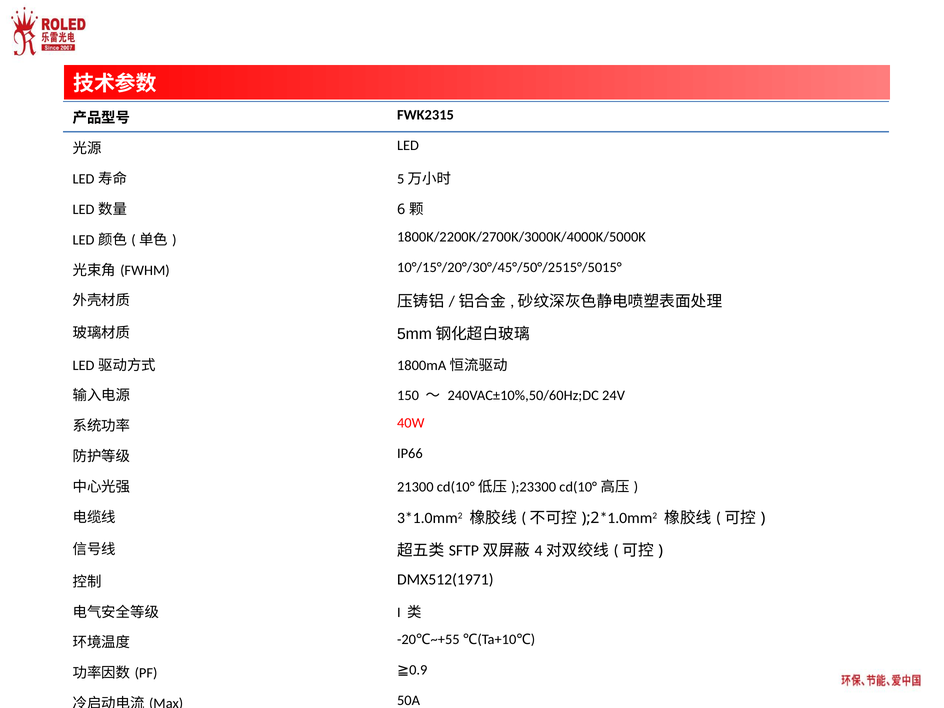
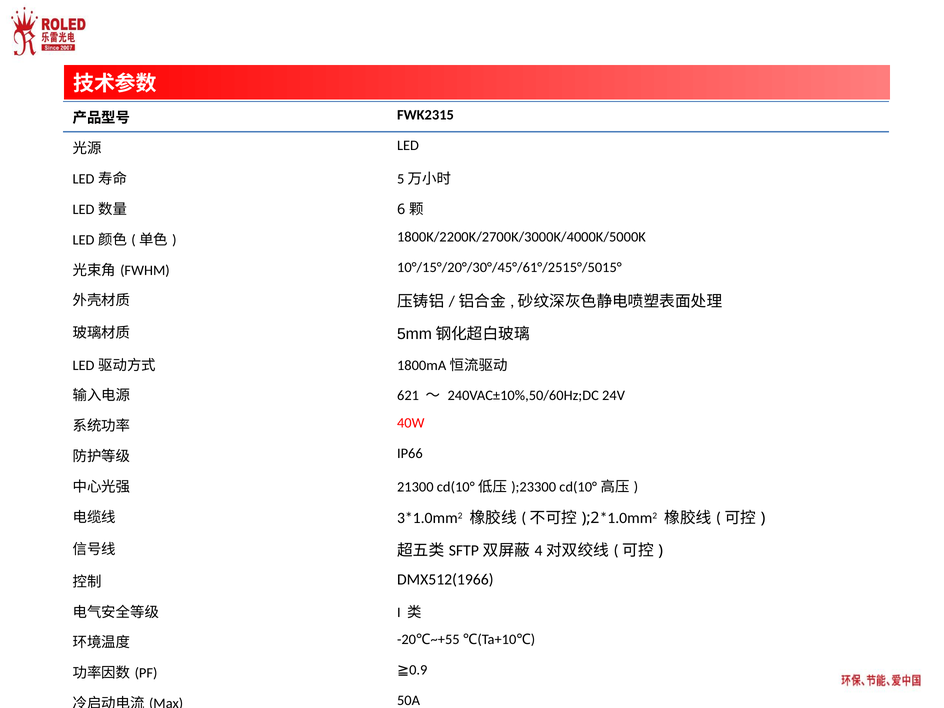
10°/15°/20°/30°/45°/50°/2515°/5015°: 10°/15°/20°/30°/45°/50°/2515°/5015° -> 10°/15°/20°/30°/45°/61°/2515°/5015°
150: 150 -> 621
DMX512(1971: DMX512(1971 -> DMX512(1966
